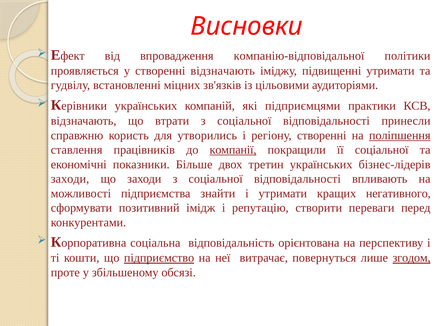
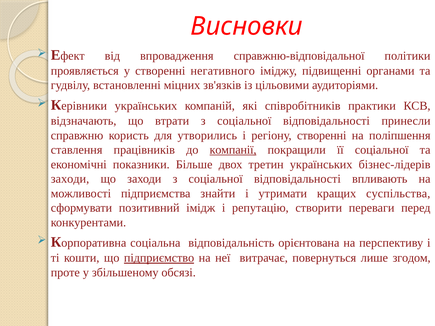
компанію-відповідальної: компанію-відповідальної -> справжню-відповідальної
створенні відзначають: відзначають -> негативного
підвищенні утримати: утримати -> органами
підприємцями: підприємцями -> співробітників
поліпшення underline: present -> none
негативного: негативного -> суспільства
згодом underline: present -> none
